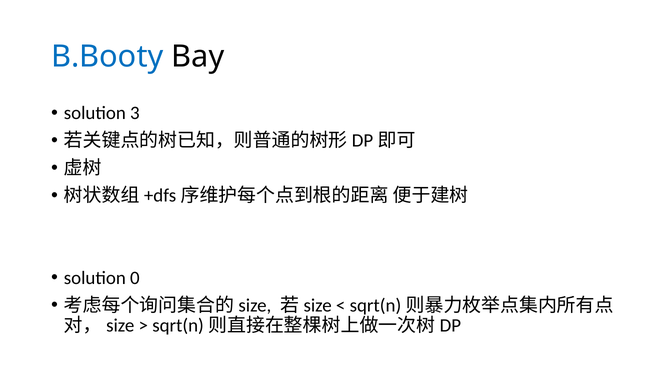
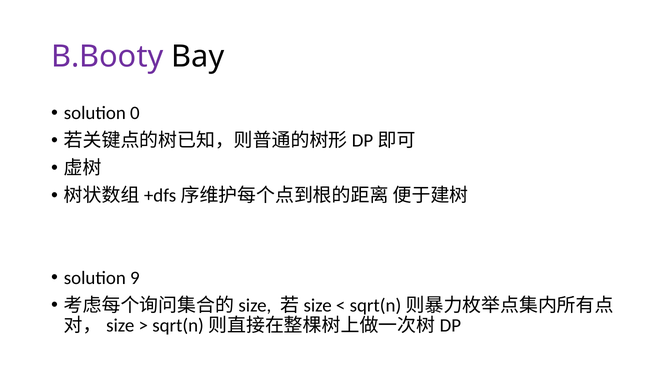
B.Booty colour: blue -> purple
3: 3 -> 0
0: 0 -> 9
